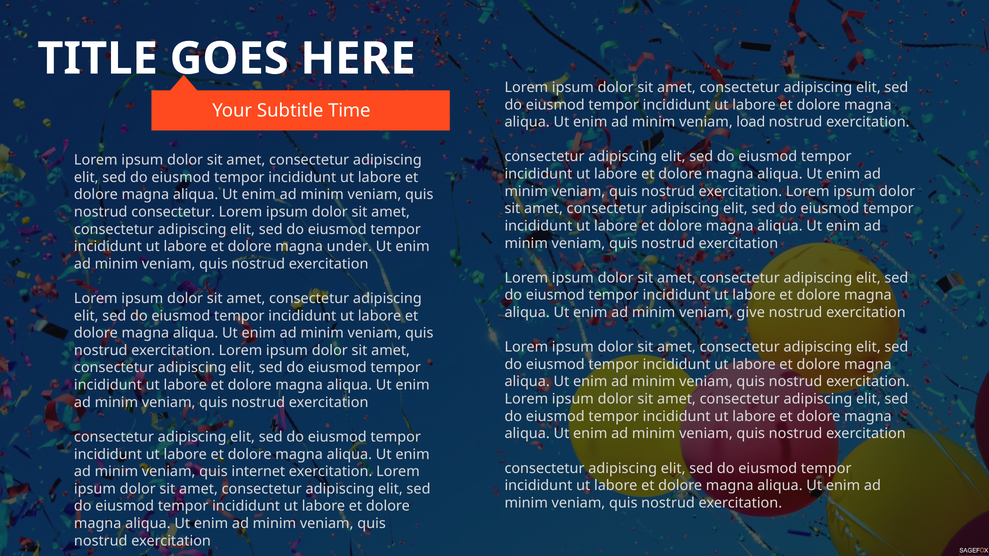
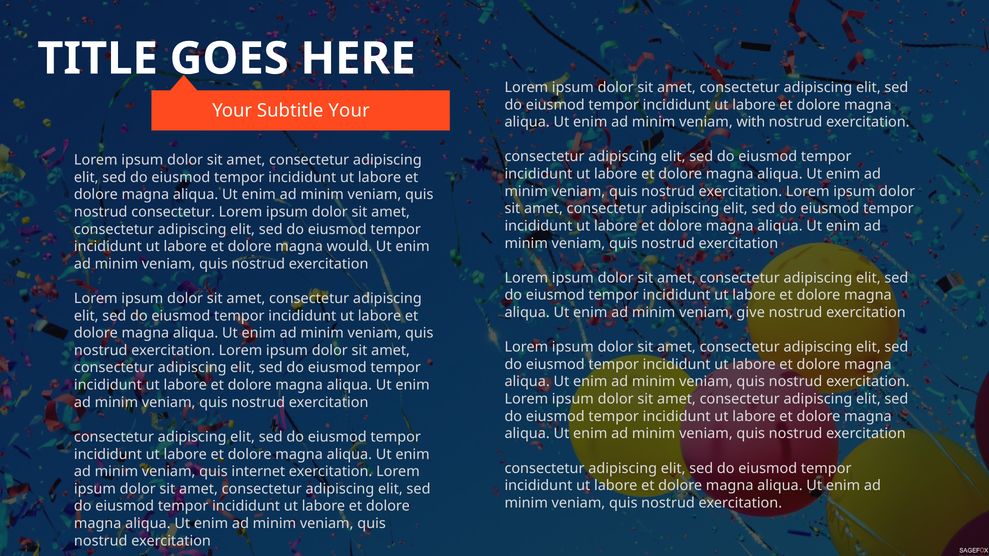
Subtitle Time: Time -> Your
load: load -> with
under: under -> would
